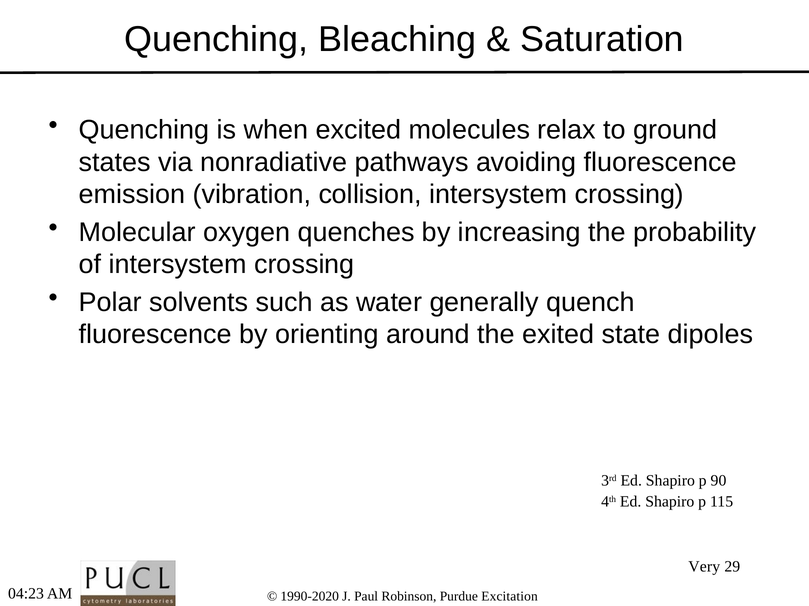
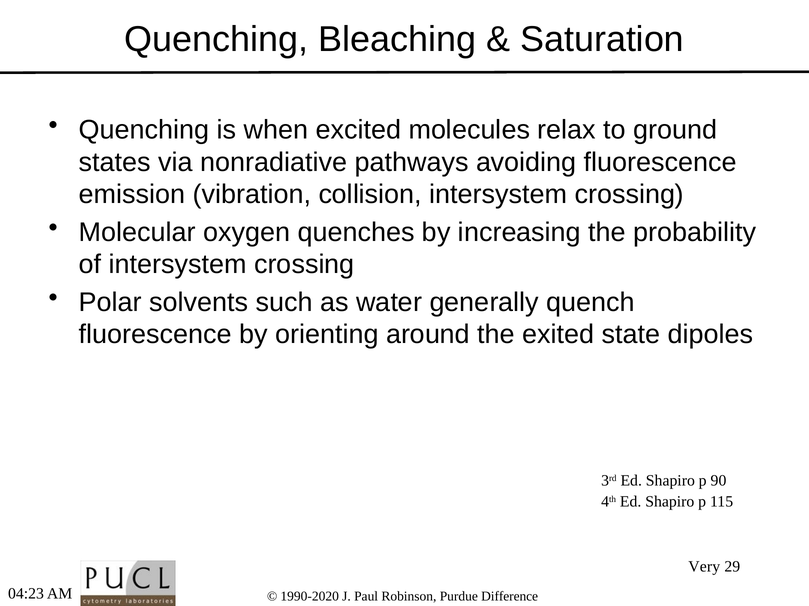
Excitation: Excitation -> Difference
